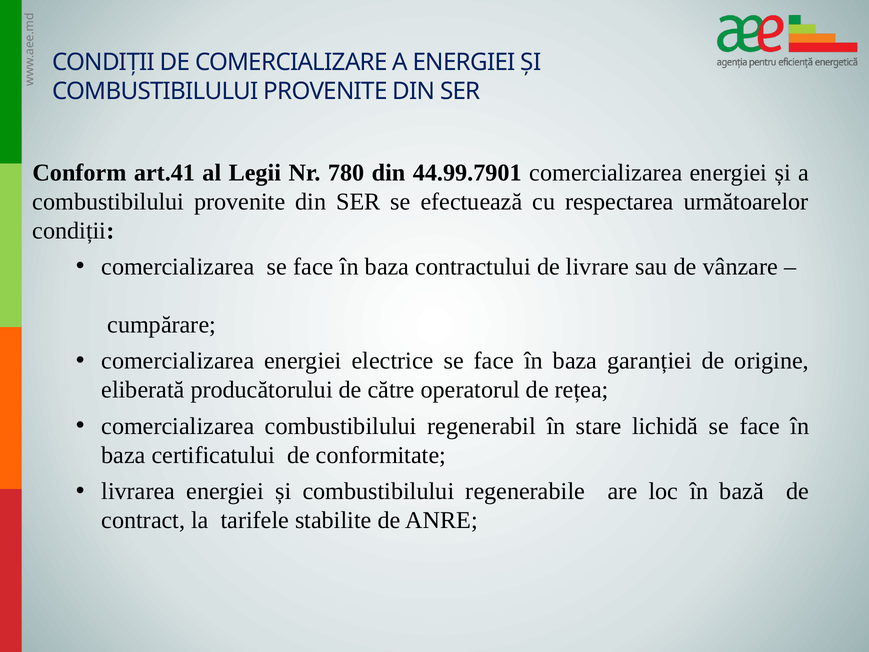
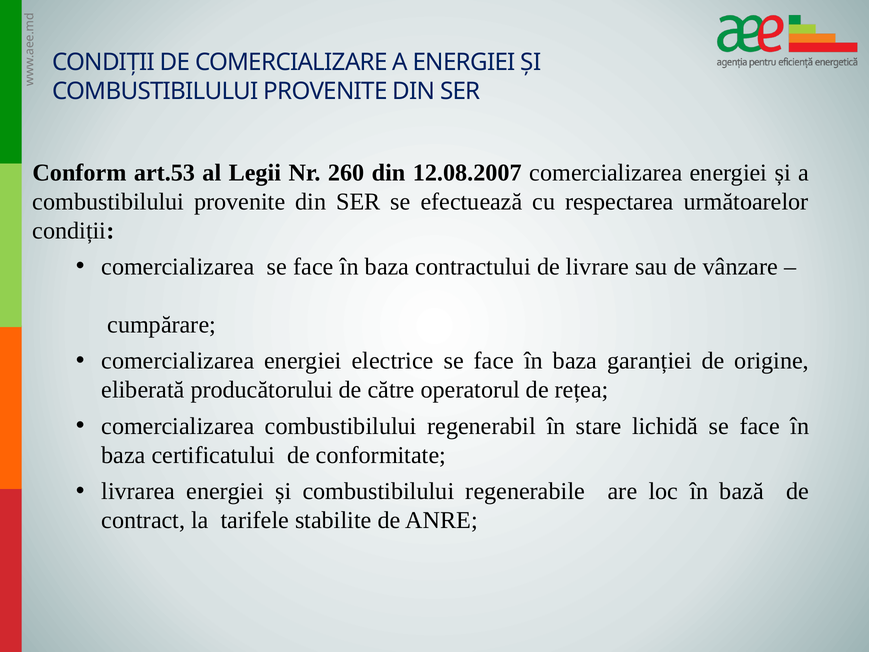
art.41: art.41 -> art.53
780: 780 -> 260
44.99.7901: 44.99.7901 -> 12.08.2007
